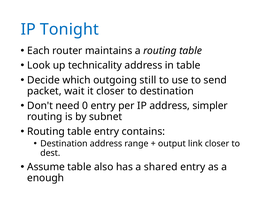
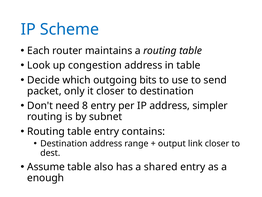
Tonight: Tonight -> Scheme
technicality: technicality -> congestion
still: still -> bits
wait: wait -> only
0: 0 -> 8
